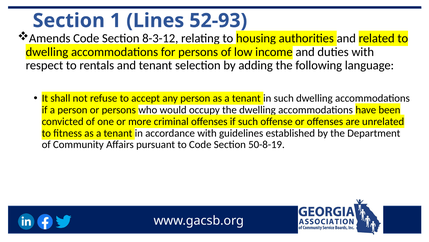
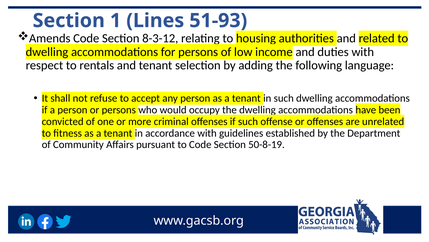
52-93: 52-93 -> 51-93
